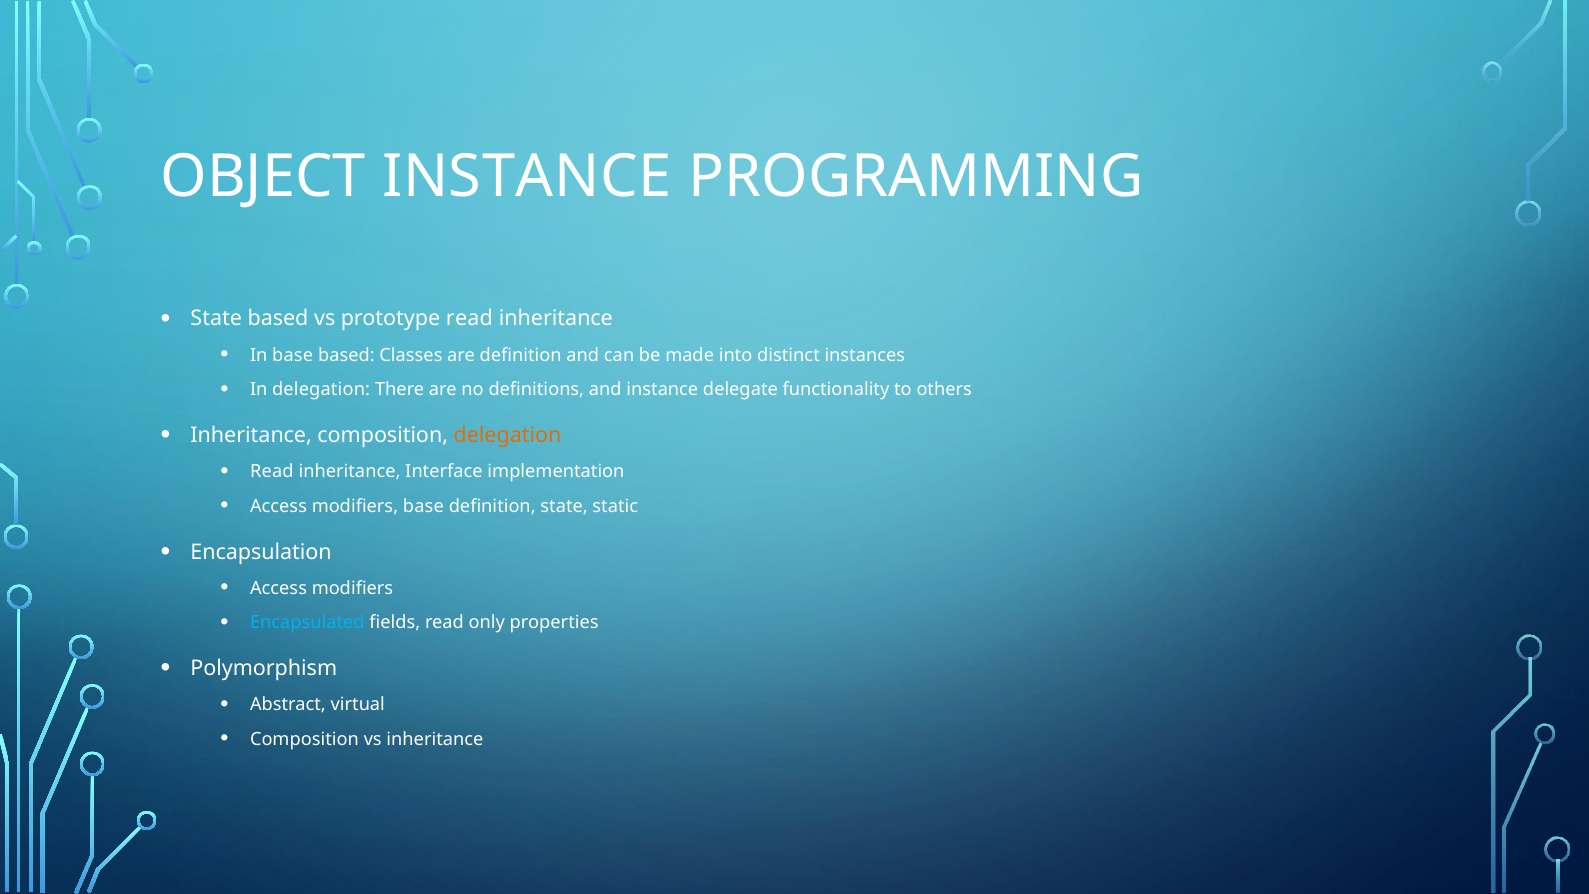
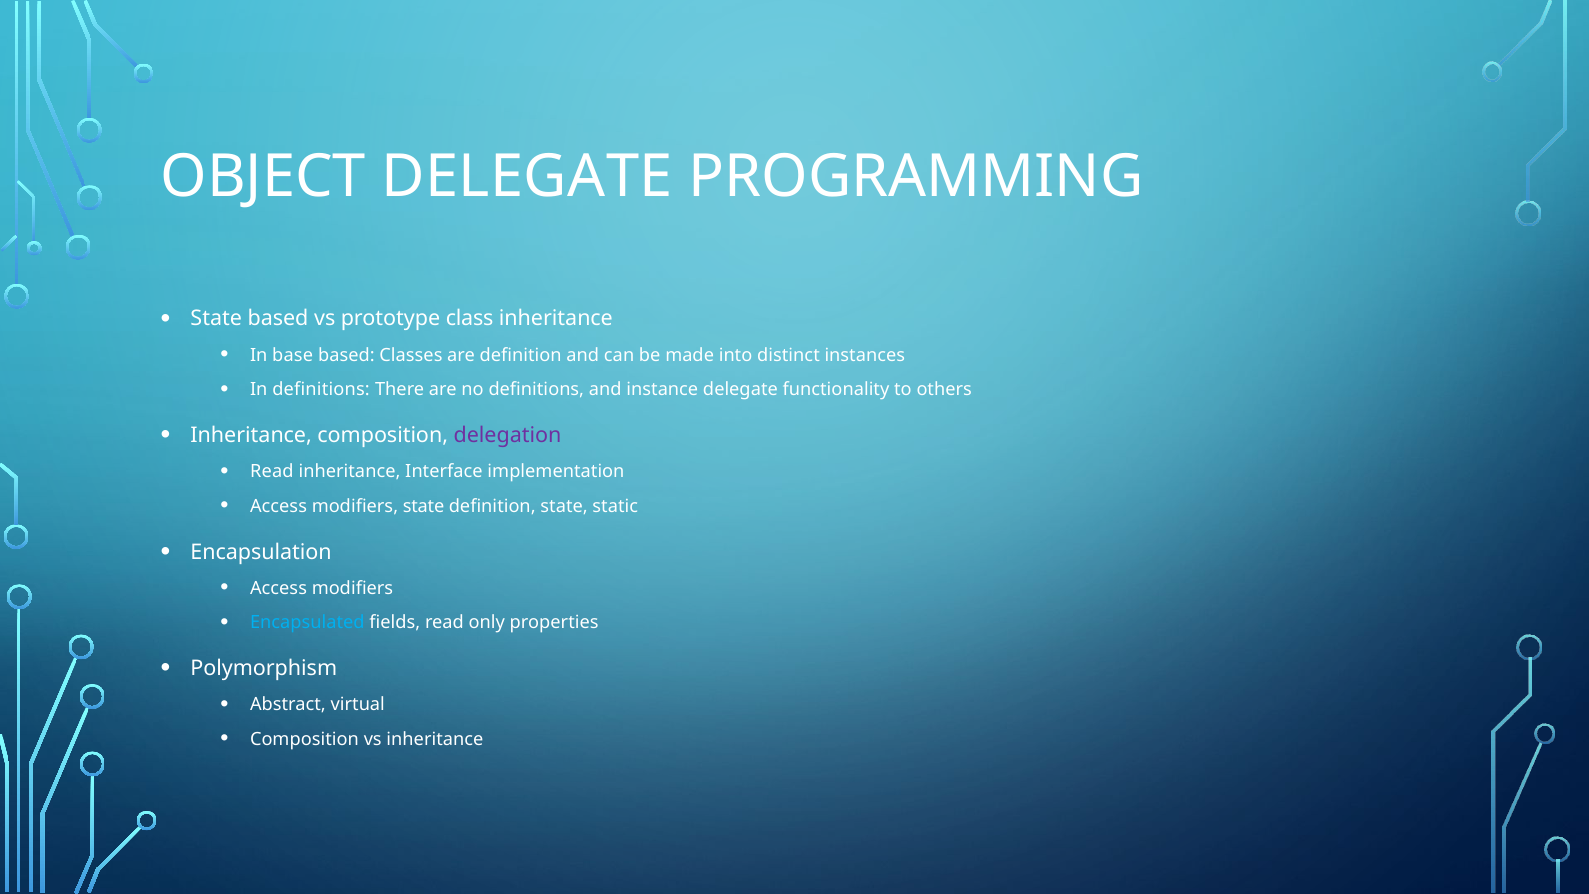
OBJECT INSTANCE: INSTANCE -> DELEGATE
prototype read: read -> class
In delegation: delegation -> definitions
delegation at (508, 435) colour: orange -> purple
modifiers base: base -> state
